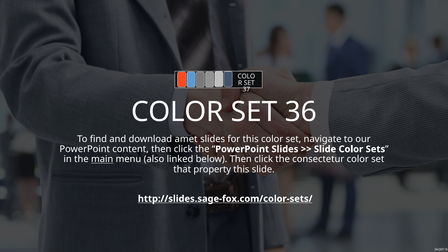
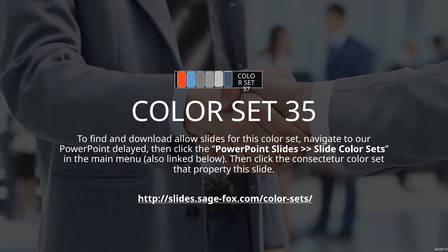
36: 36 -> 35
amet: amet -> allow
content: content -> delayed
main underline: present -> none
